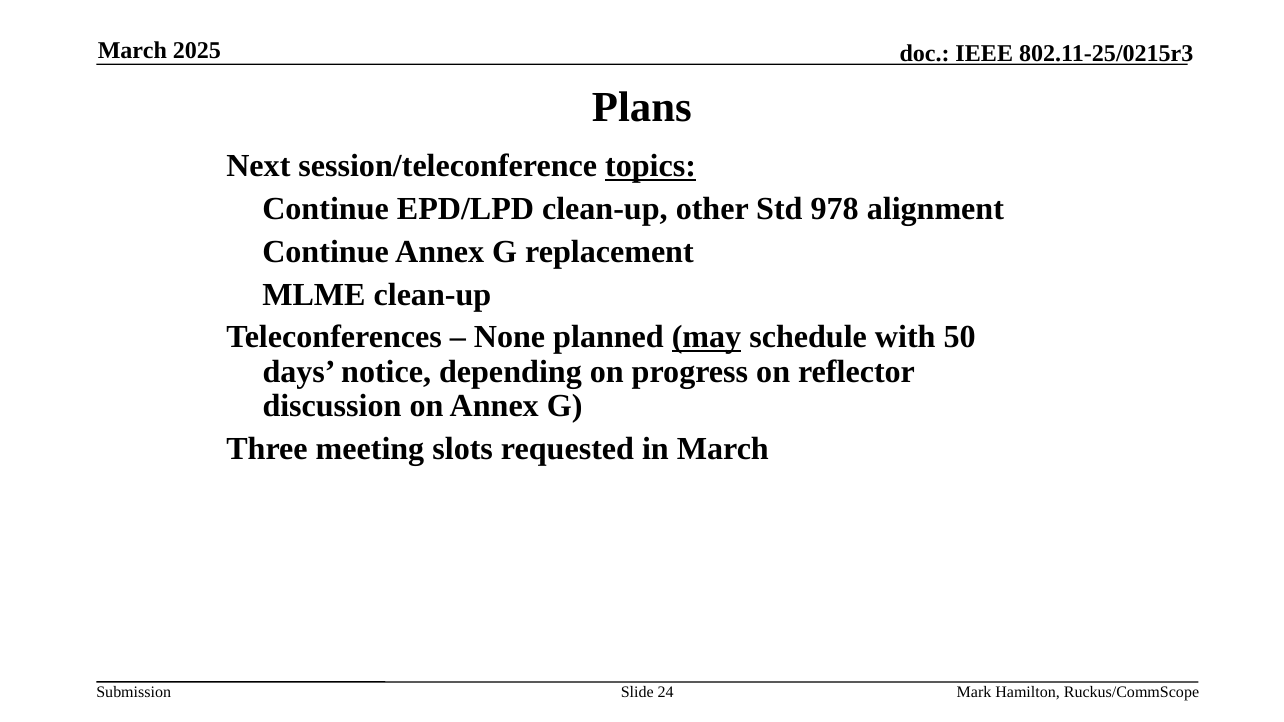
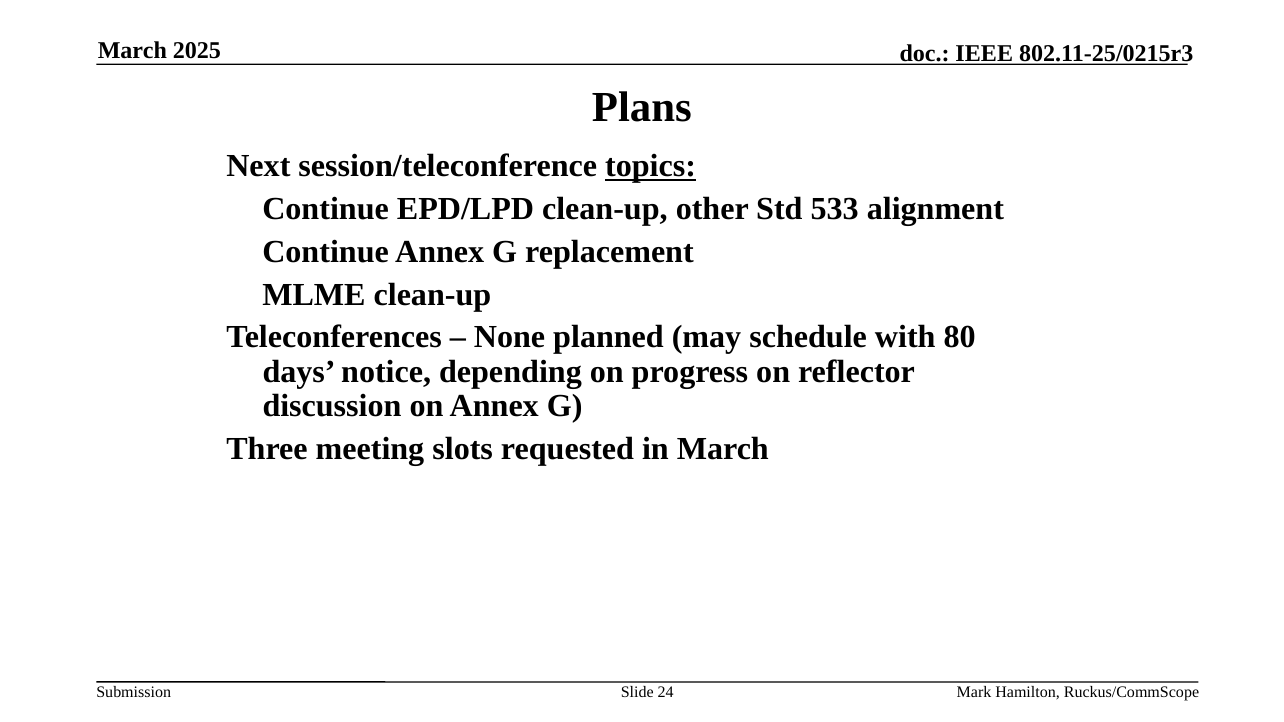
978: 978 -> 533
may underline: present -> none
50: 50 -> 80
